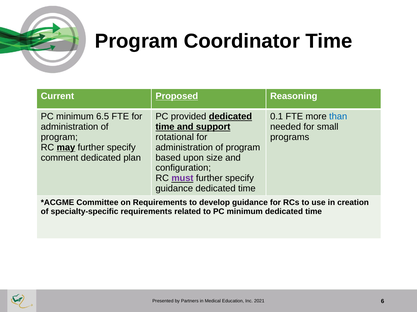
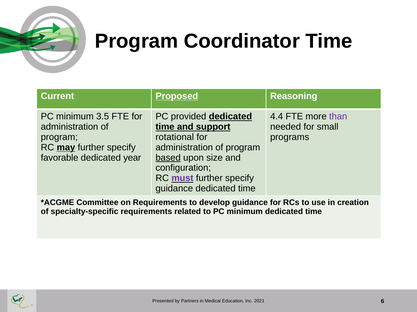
6.5: 6.5 -> 3.5
0.1: 0.1 -> 4.4
than colour: blue -> purple
comment: comment -> favorable
plan: plan -> year
based underline: none -> present
